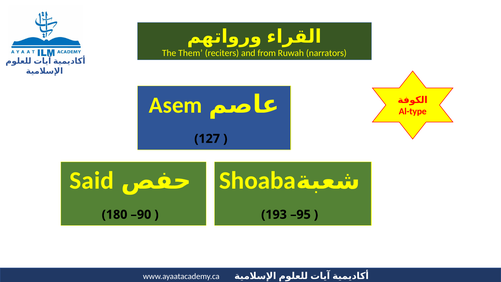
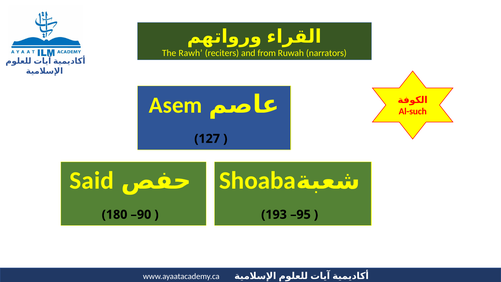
Them: Them -> Rawh
Al-type: Al-type -> Al-such
